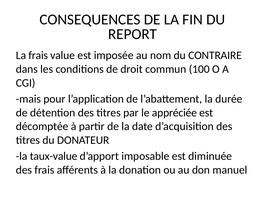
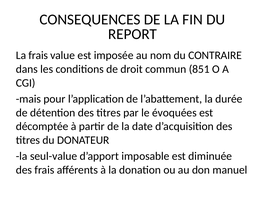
100: 100 -> 851
appréciée: appréciée -> évoquées
taux-value: taux-value -> seul-value
